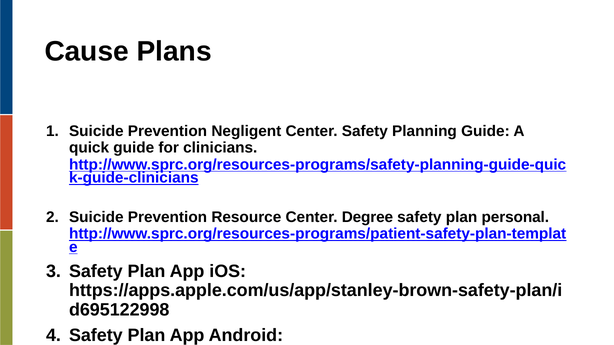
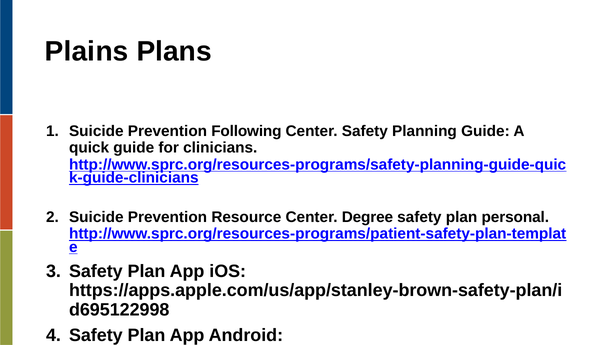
Cause: Cause -> Plains
Negligent: Negligent -> Following
